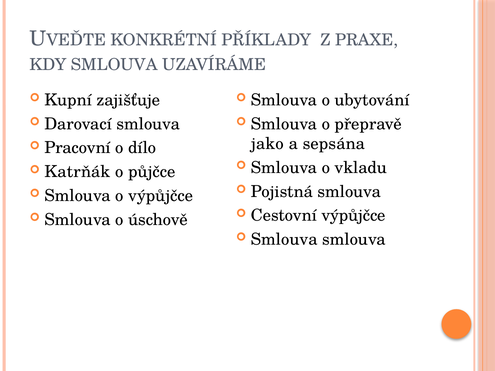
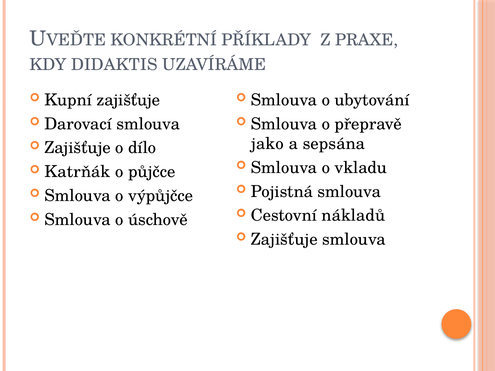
KDY SMLOUVA: SMLOUVA -> DIDAKTIS
Pracovní at (78, 148): Pracovní -> Zajišťuje
Cestovní výpůjčce: výpůjčce -> nákladů
Smlouva at (284, 240): Smlouva -> Zajišťuje
